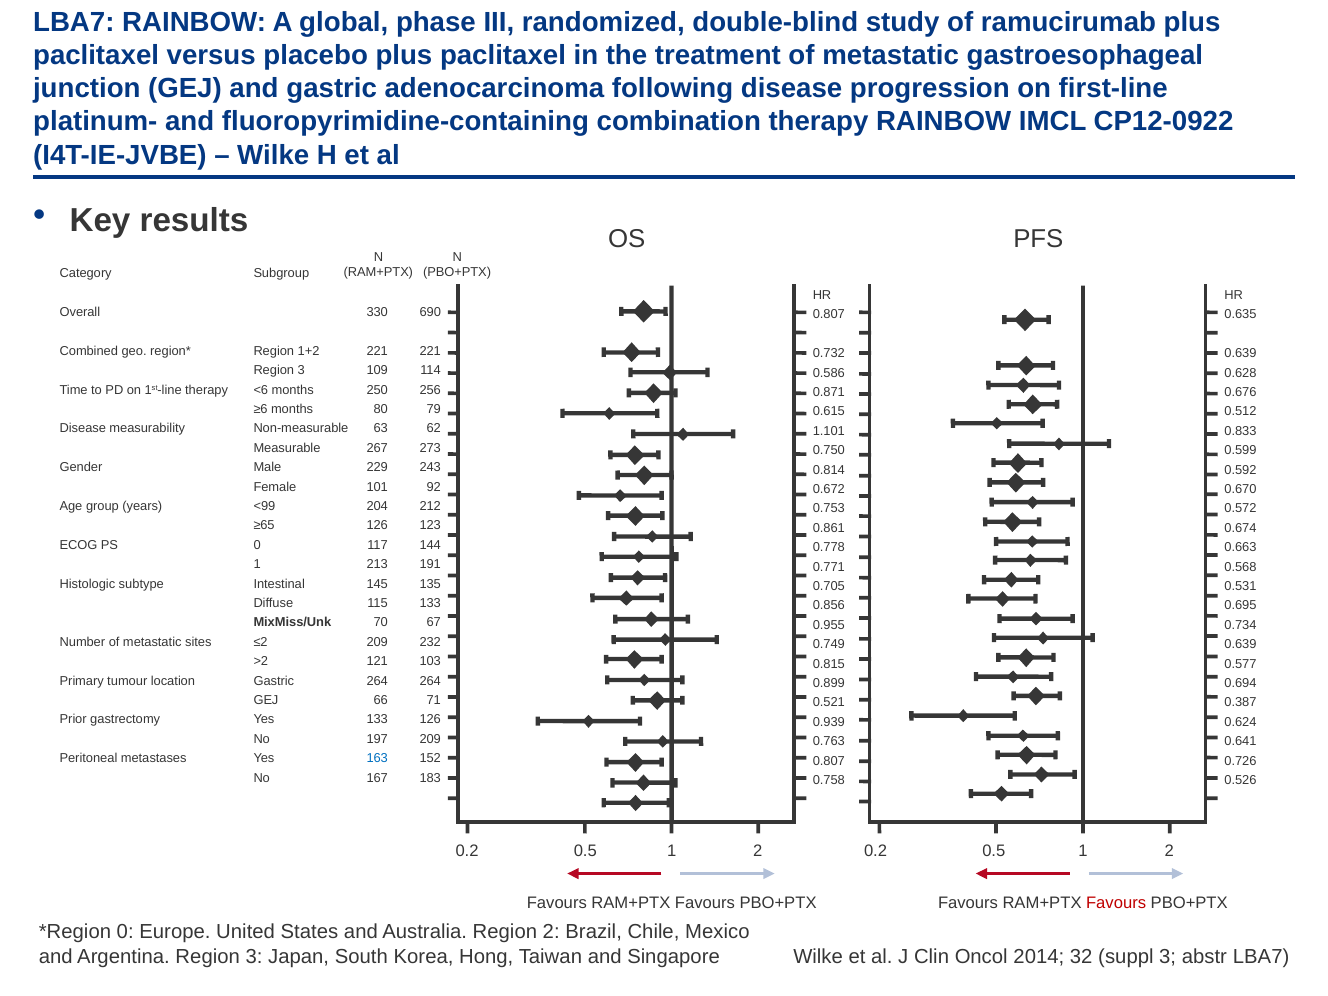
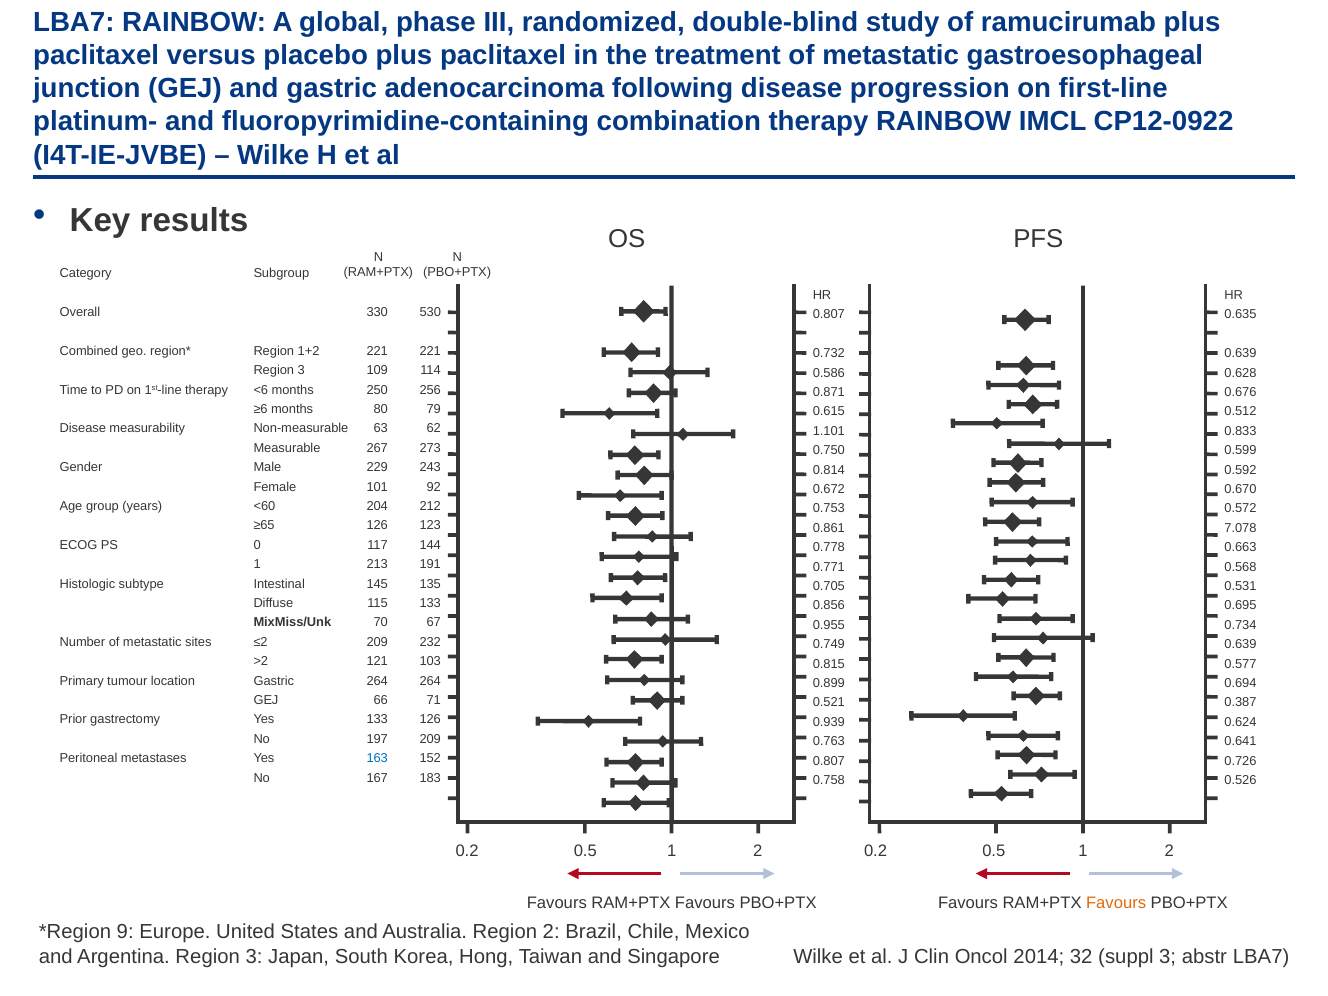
690: 690 -> 530
<99: <99 -> <60
0.674: 0.674 -> 7.078
Favours at (1116, 903) colour: red -> orange
0 at (125, 932): 0 -> 9
